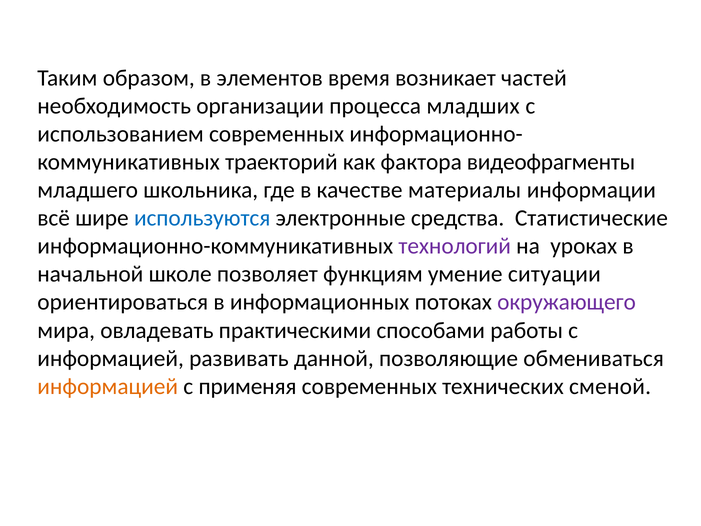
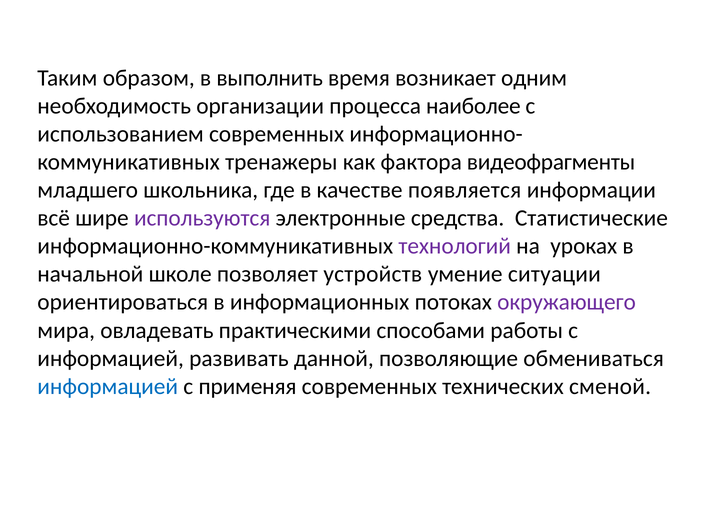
элементов: элементов -> выполнить
частей: частей -> одним
младших: младших -> наиболее
траекторий: траекторий -> тренажеры
материалы: материалы -> появляется
используются colour: blue -> purple
функциям: функциям -> устройств
информацией at (108, 386) colour: orange -> blue
